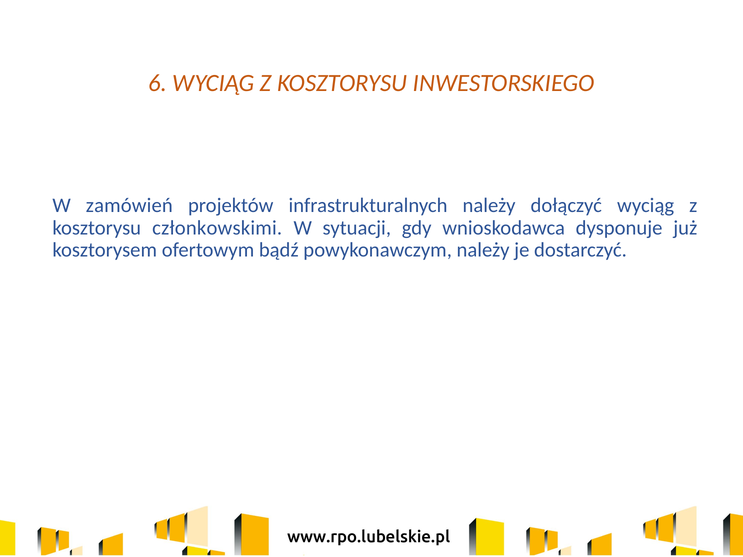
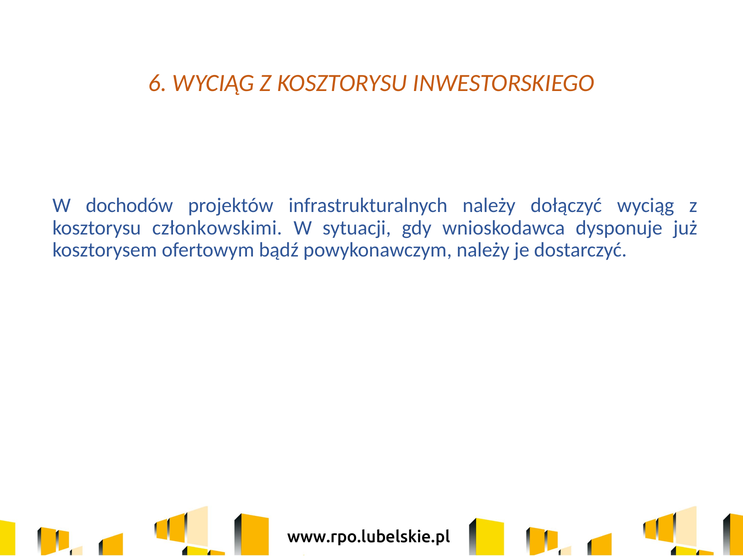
zamówień: zamówień -> dochodów
